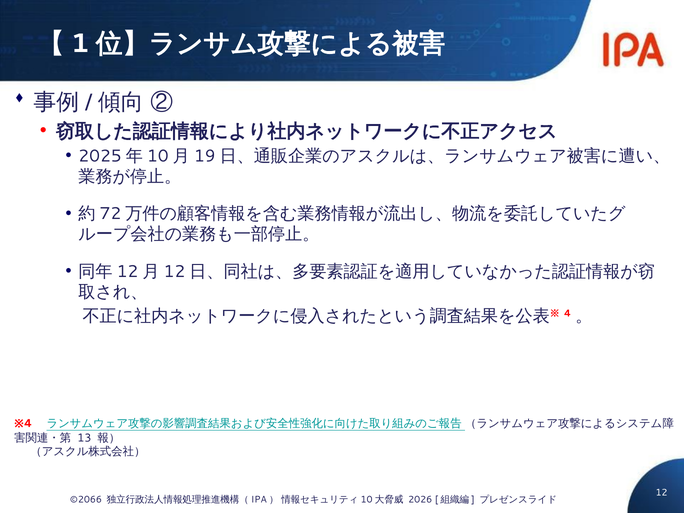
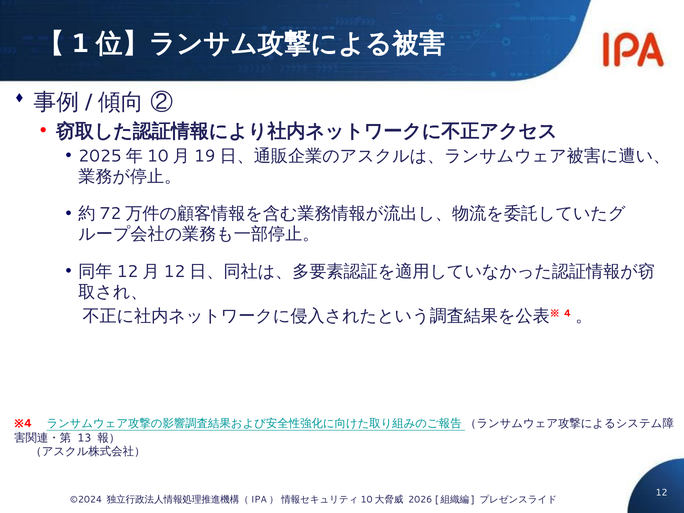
©2066: ©2066 -> ©2024
